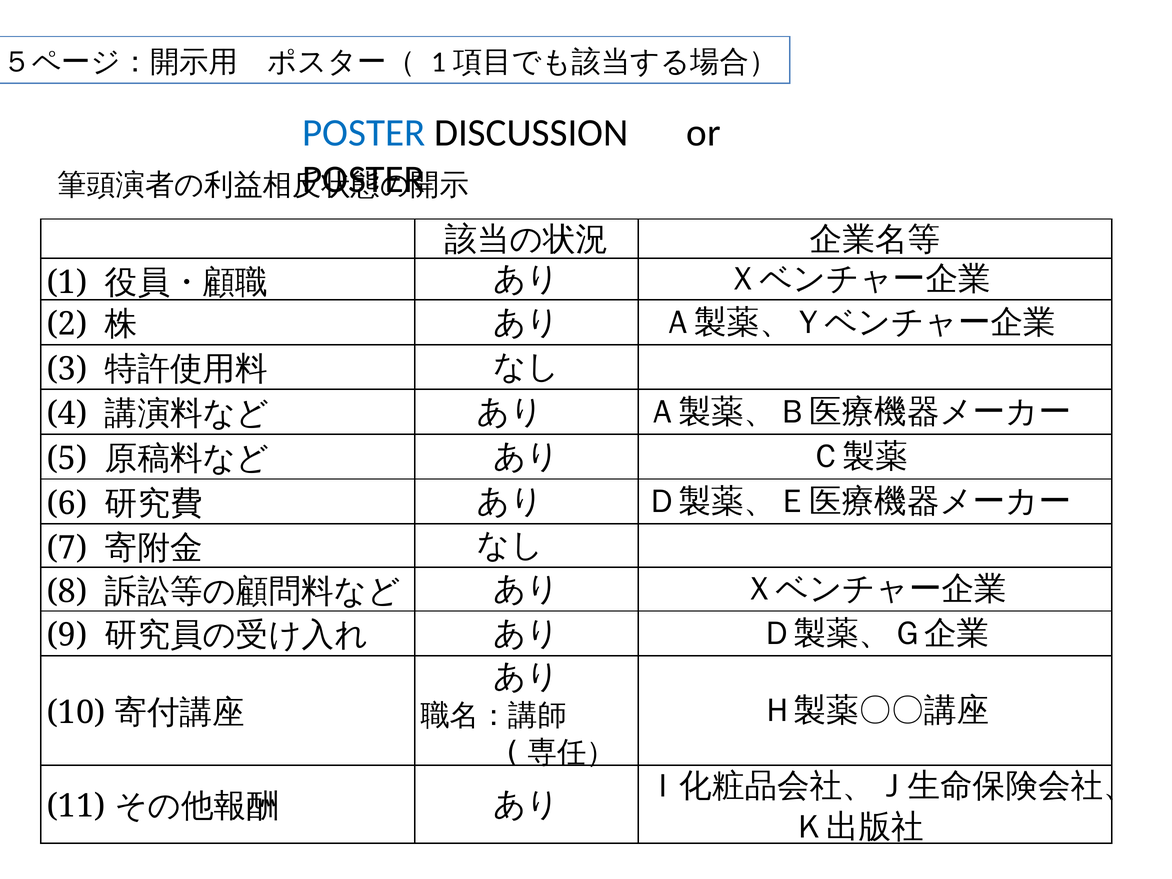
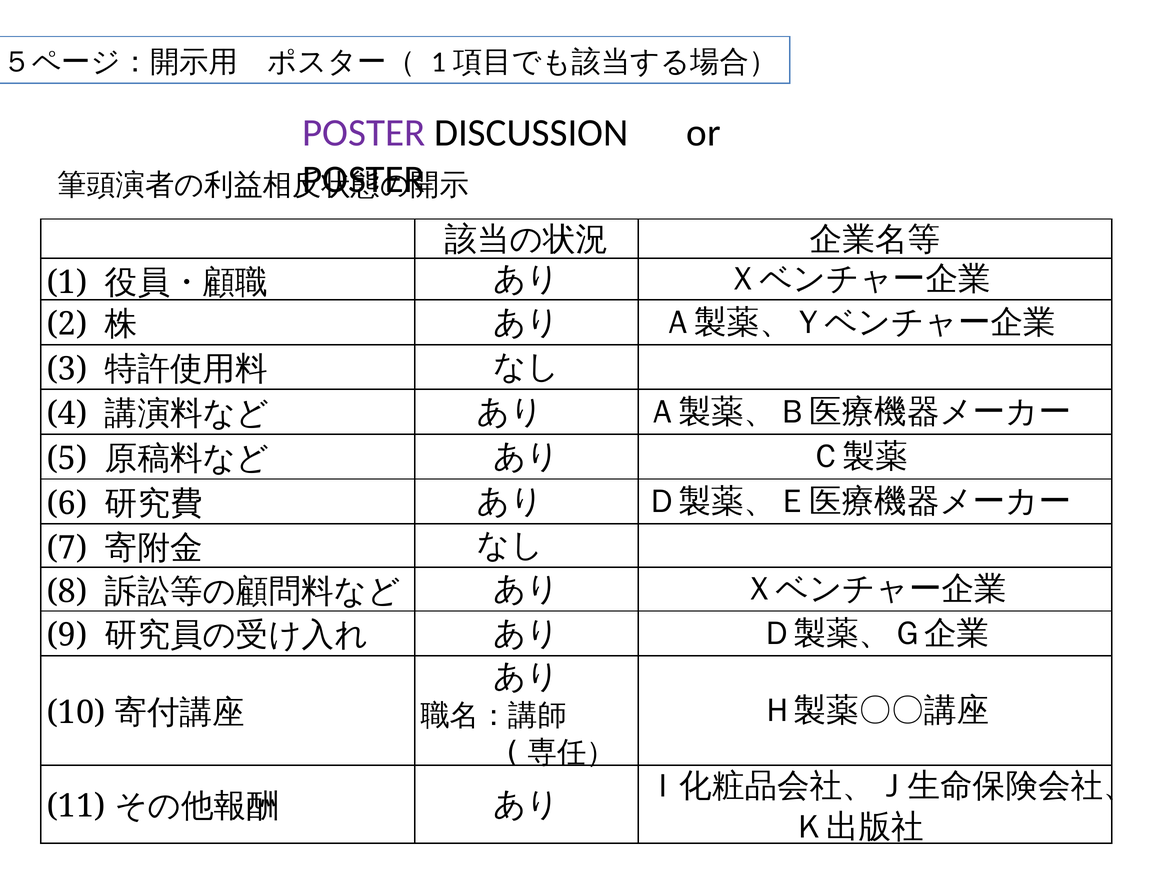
POSTER at (364, 133) colour: blue -> purple
